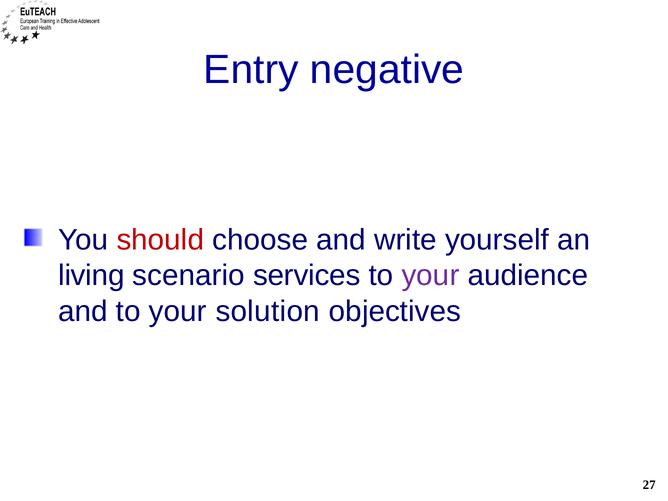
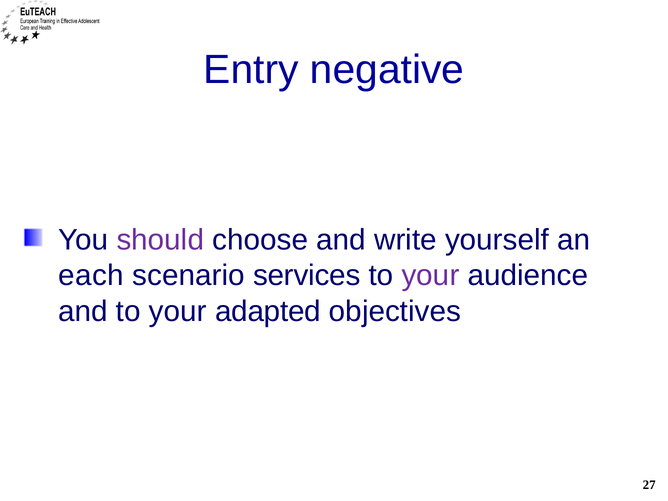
should colour: red -> purple
living: living -> each
solution: solution -> adapted
